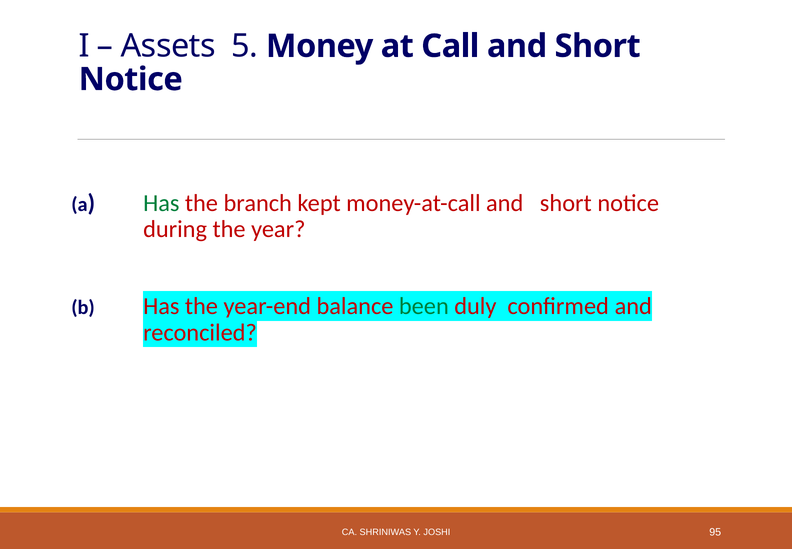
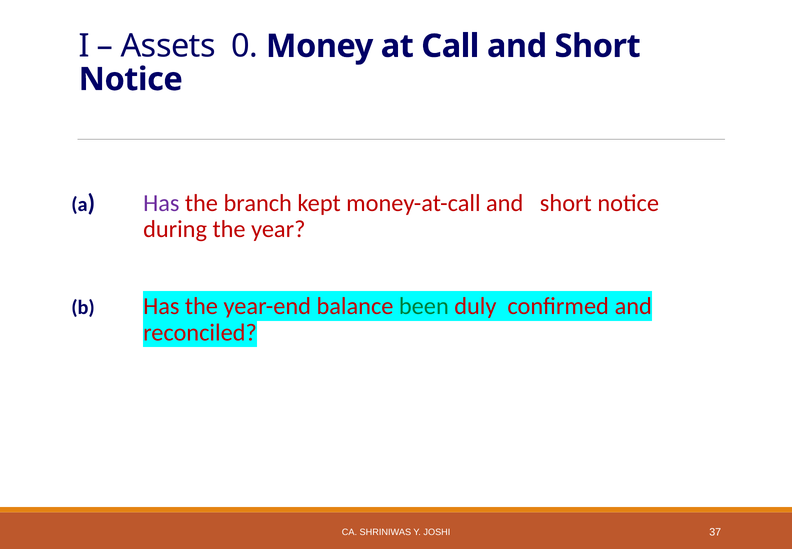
5: 5 -> 0
Has at (161, 203) colour: green -> purple
95: 95 -> 37
